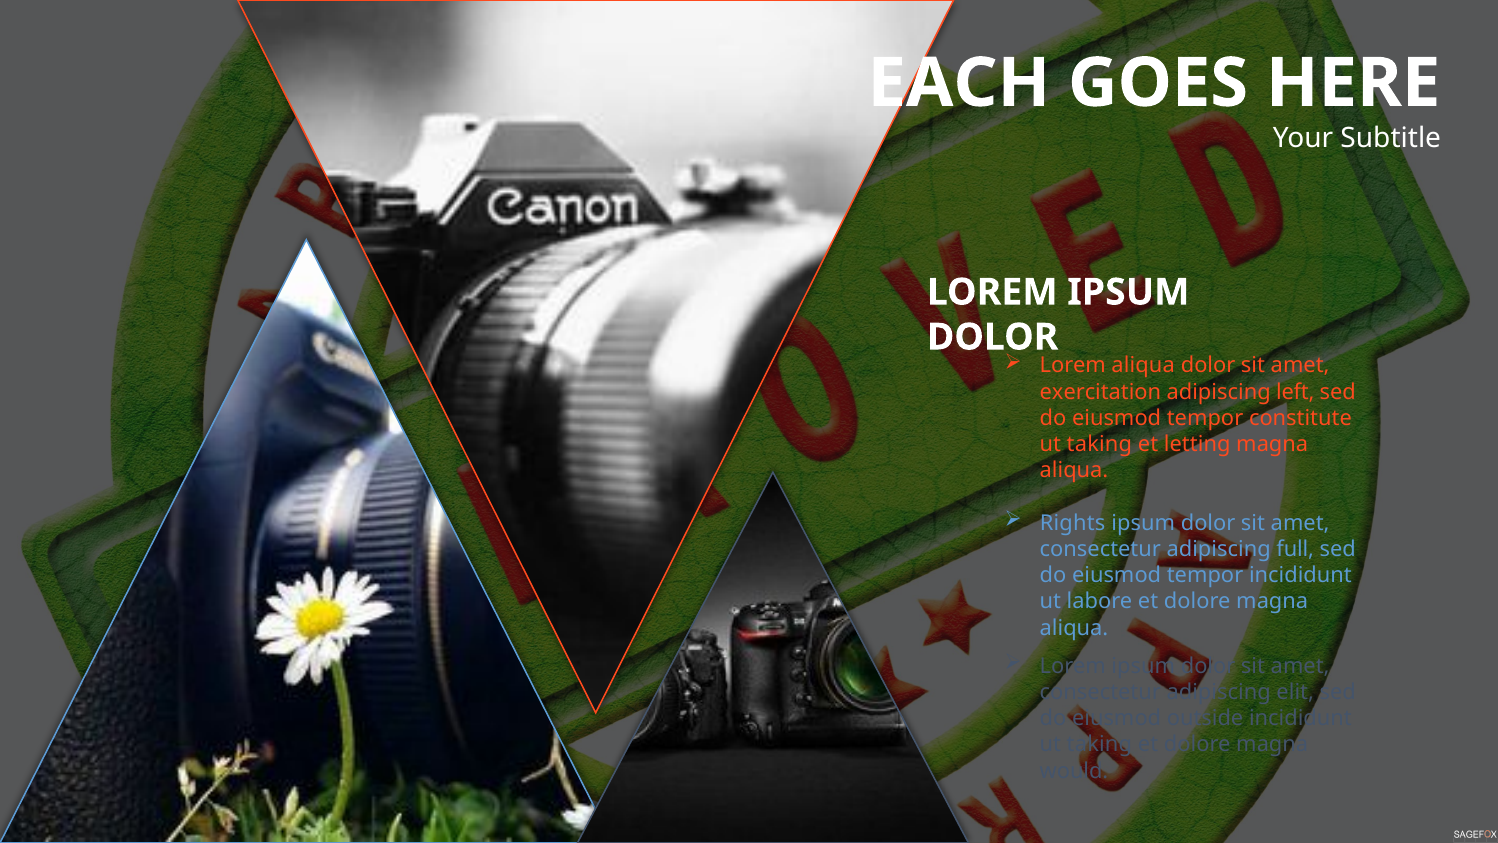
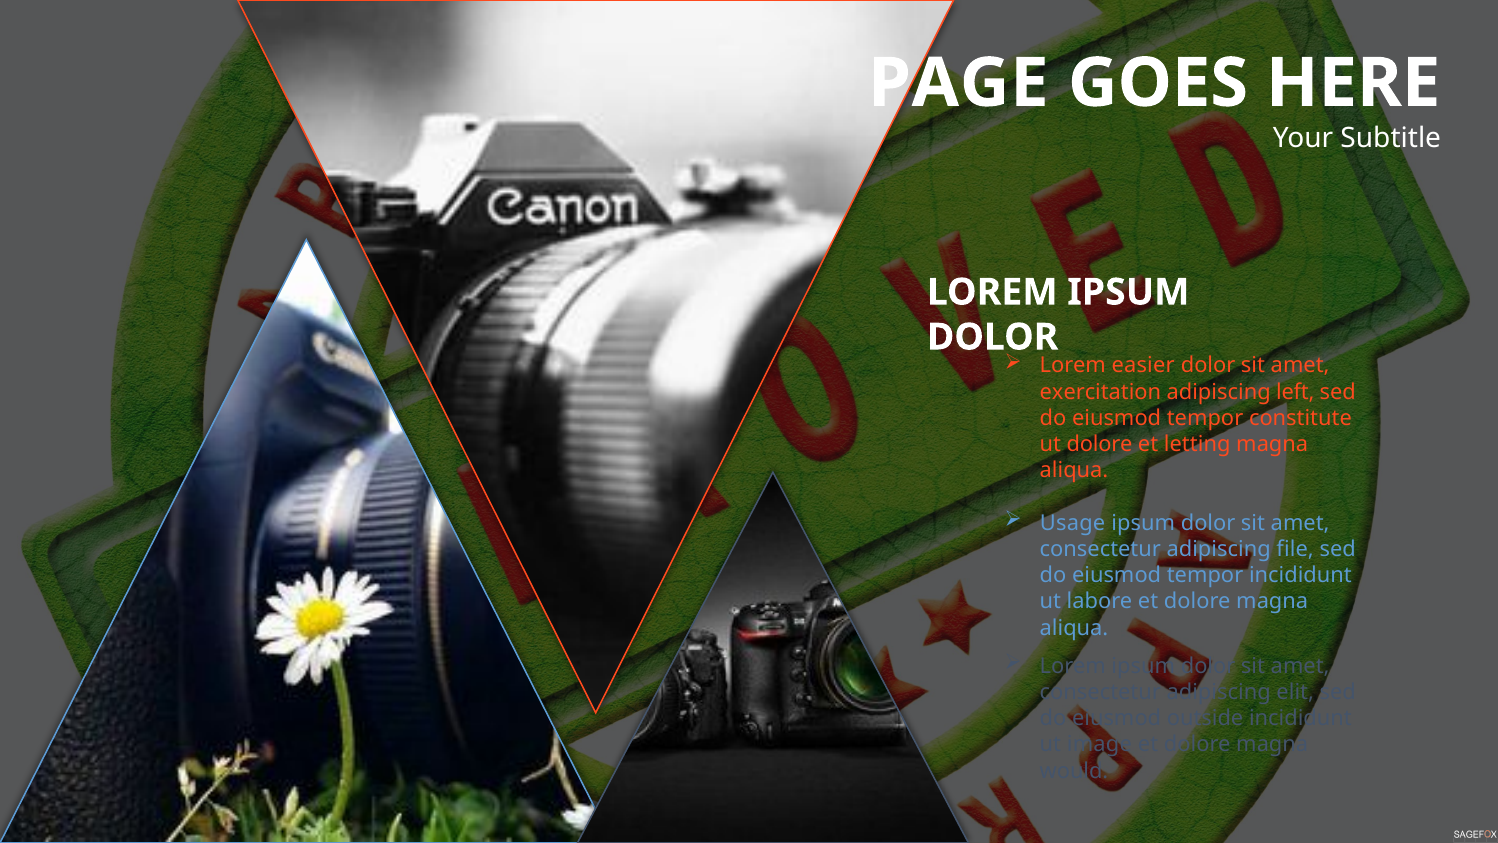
EACH: EACH -> PAGE
Lorem aliqua: aliqua -> easier
taking at (1099, 444): taking -> dolore
Rights: Rights -> Usage
full: full -> file
taking at (1099, 744): taking -> image
